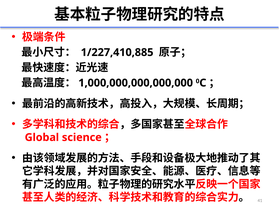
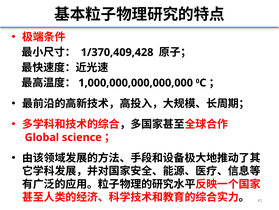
1/227,410,885: 1/227,410,885 -> 1/370,409,428
